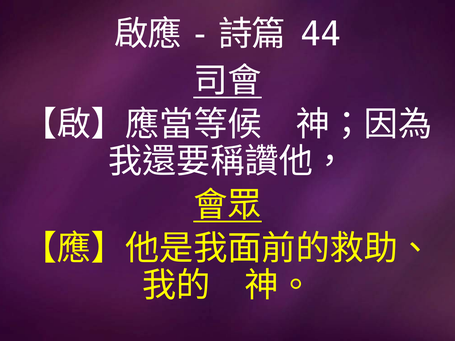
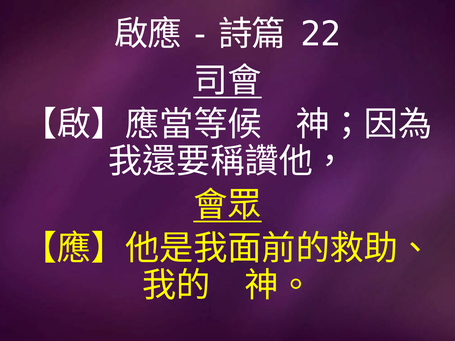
44: 44 -> 22
